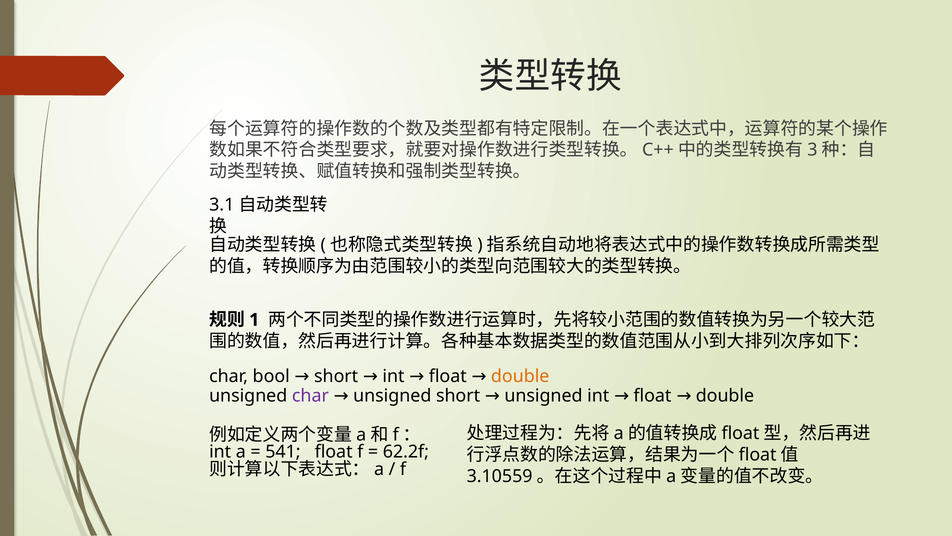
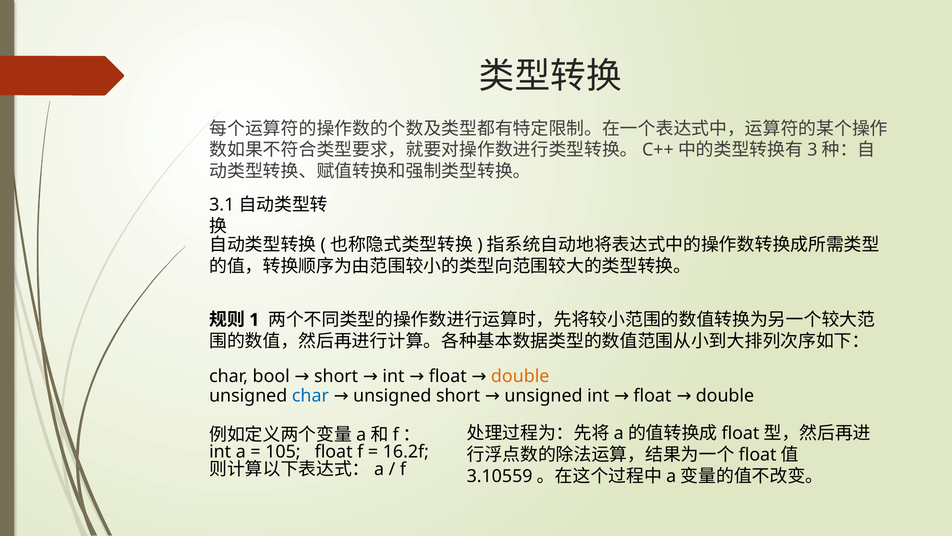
char at (310, 395) colour: purple -> blue
541: 541 -> 105
62.2f: 62.2f -> 16.2f
